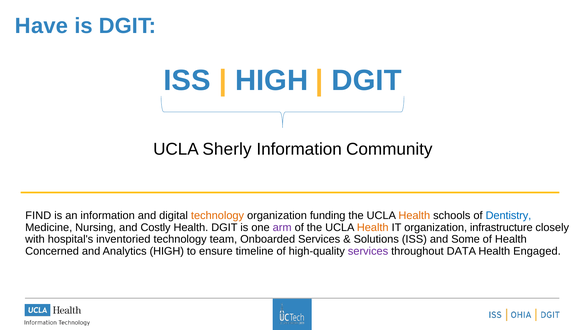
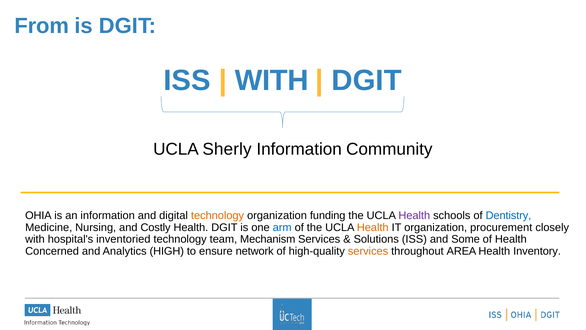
Have: Have -> From
HIGH at (272, 80): HIGH -> WITH
FIND: FIND -> OHIA
Health at (414, 215) colour: orange -> purple
arm colour: purple -> blue
infrastructure: infrastructure -> procurement
Onboarded: Onboarded -> Mechanism
timeline: timeline -> network
services at (368, 251) colour: purple -> orange
DATA: DATA -> AREA
Engaged: Engaged -> Inventory
